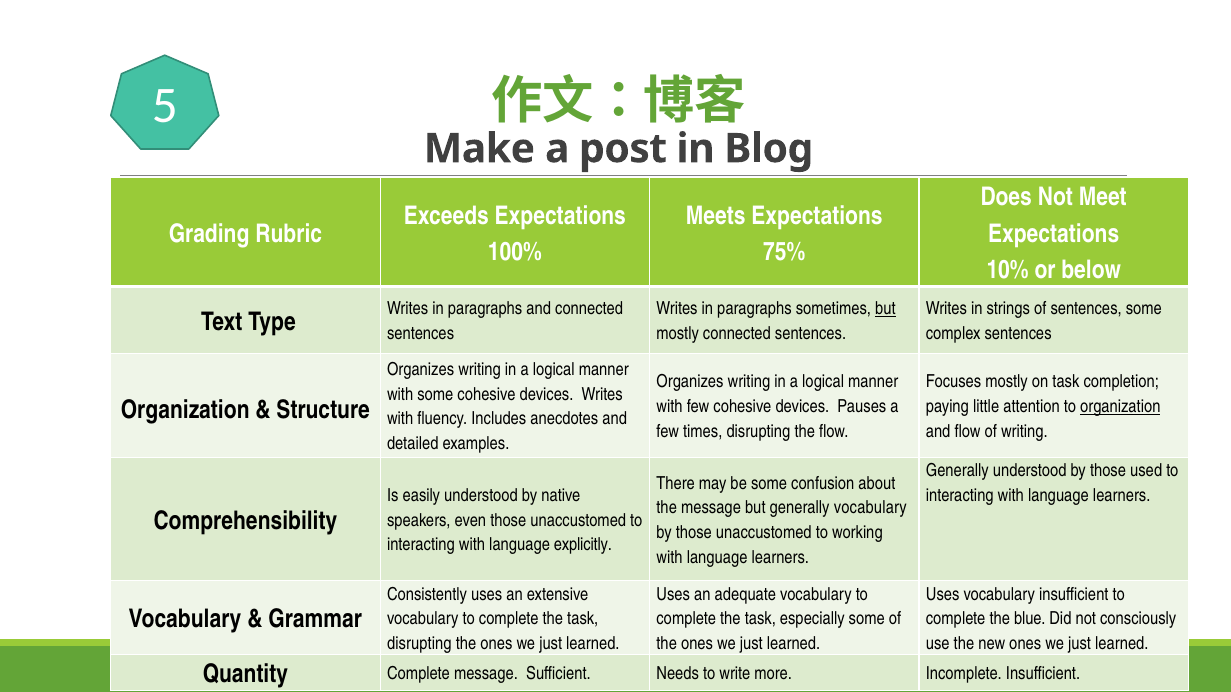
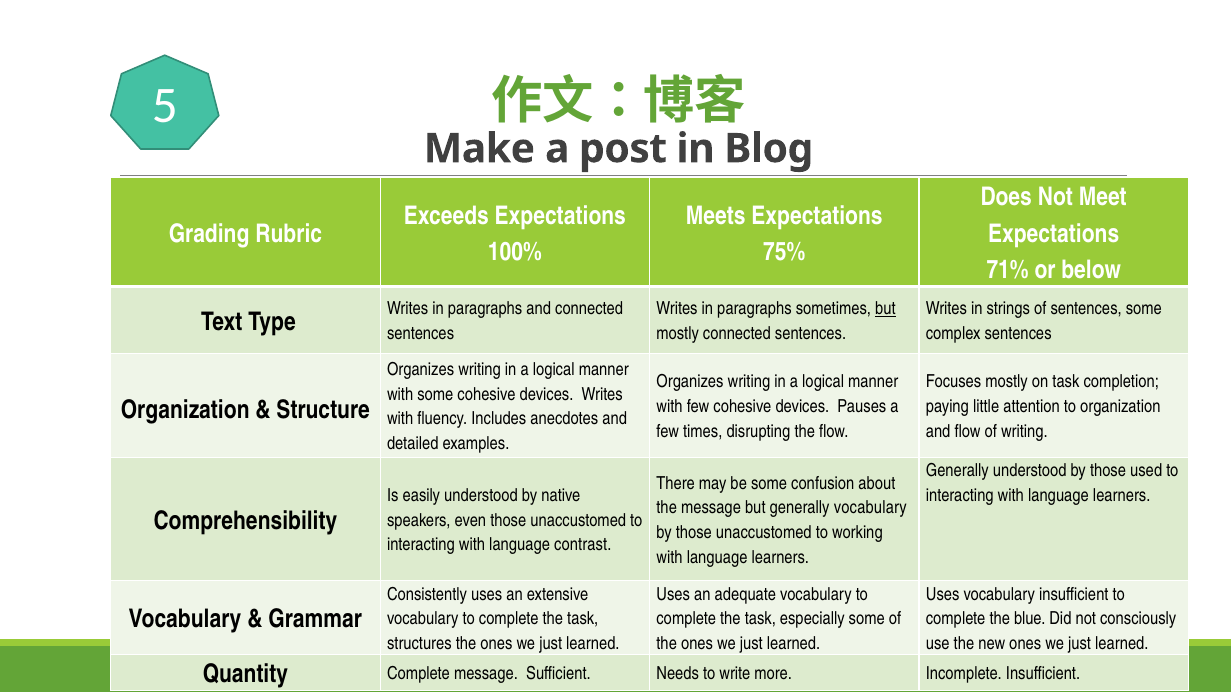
10%: 10% -> 71%
organization at (1120, 407) underline: present -> none
explicitly: explicitly -> contrast
disrupting at (419, 644): disrupting -> structures
